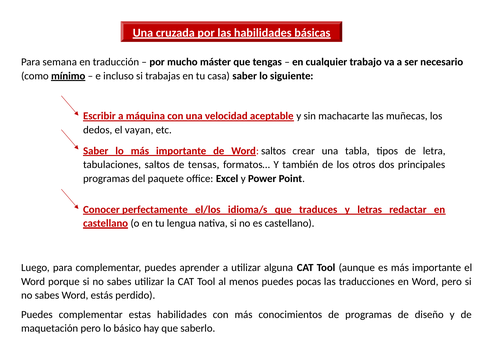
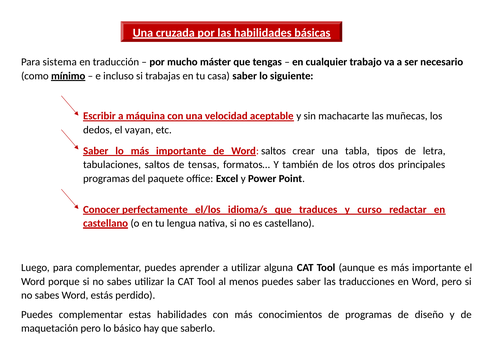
semana: semana -> sistema
letras: letras -> curso
puedes pocas: pocas -> saber
